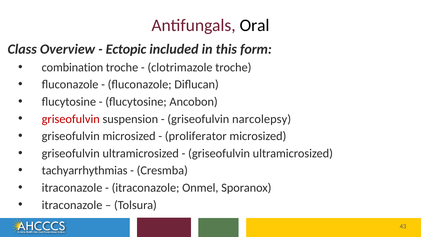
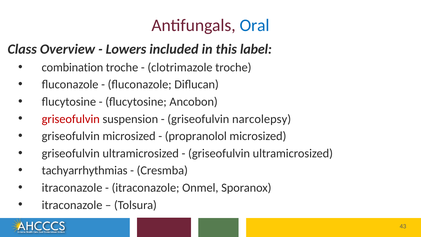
Oral colour: black -> blue
Ectopic: Ectopic -> Lowers
form: form -> label
proliferator: proliferator -> propranolol
